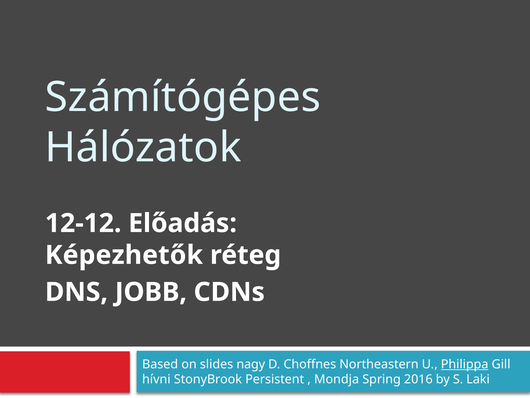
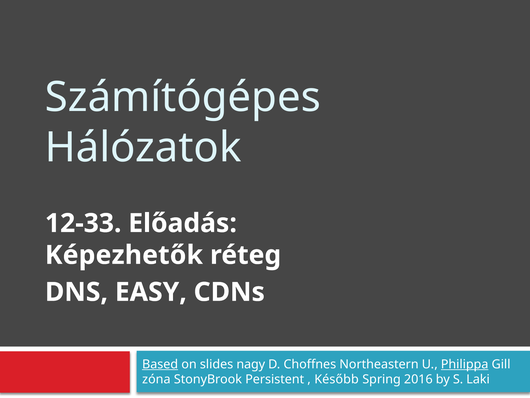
12-12: 12-12 -> 12-33
JOBB: JOBB -> EASY
Based underline: none -> present
hívni: hívni -> zóna
Mondja: Mondja -> Később
